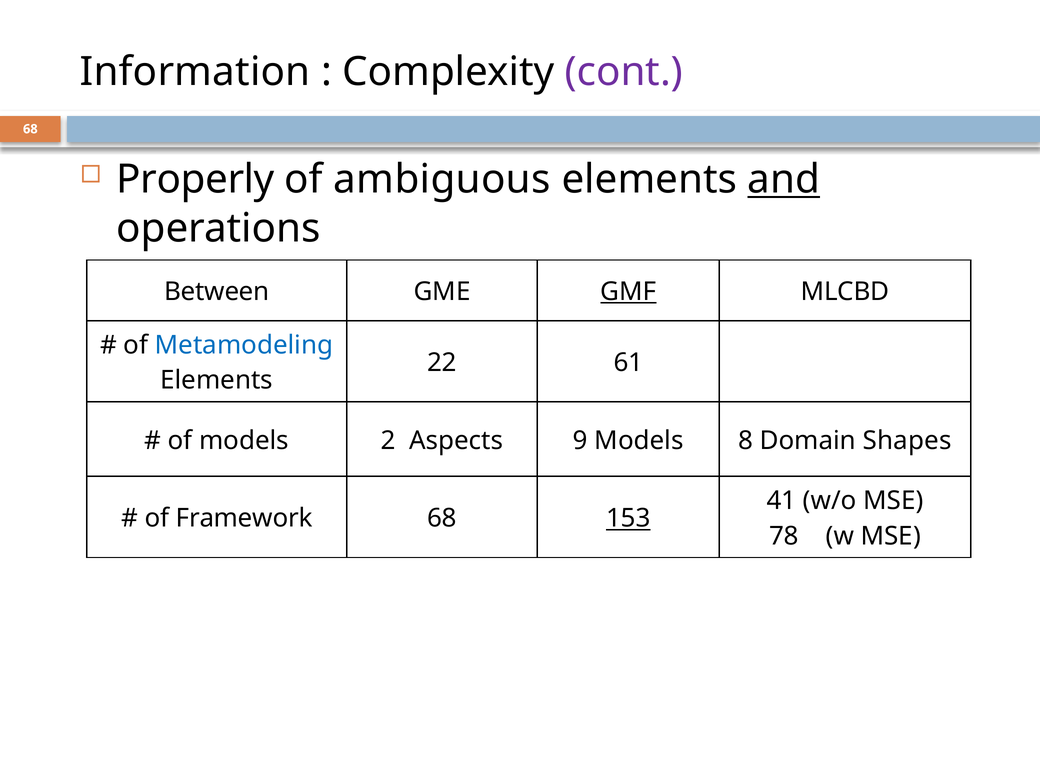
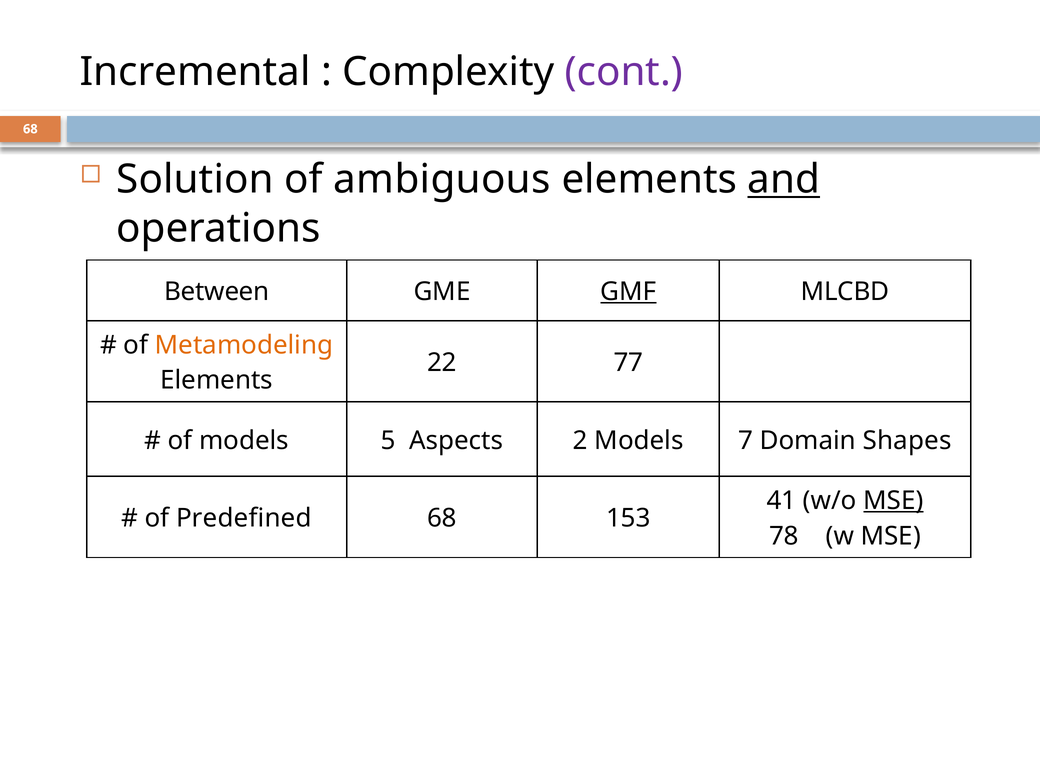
Information: Information -> Incremental
Properly: Properly -> Solution
Metamodeling colour: blue -> orange
61: 61 -> 77
2: 2 -> 5
9: 9 -> 2
8: 8 -> 7
MSE at (893, 501) underline: none -> present
Framework: Framework -> Predefined
153 underline: present -> none
